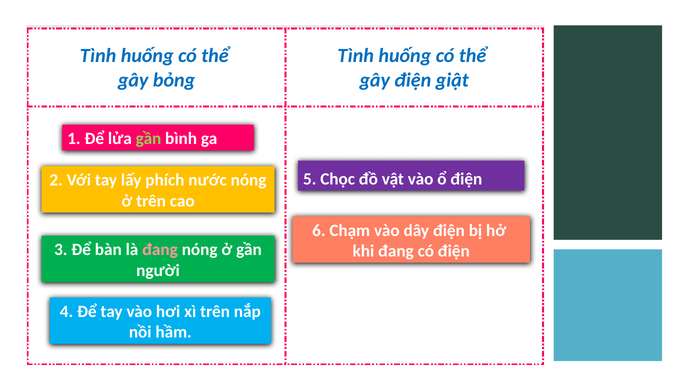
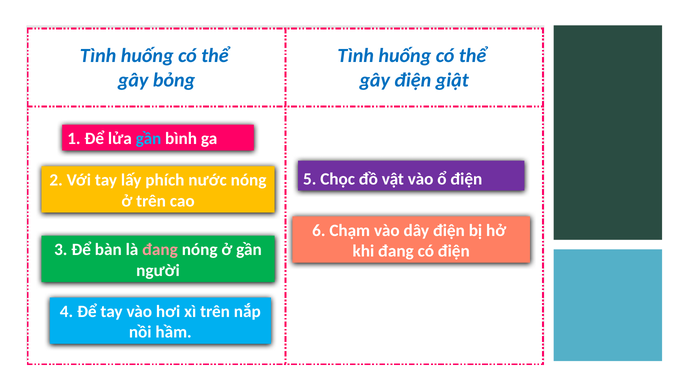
gần at (149, 139) colour: light green -> light blue
